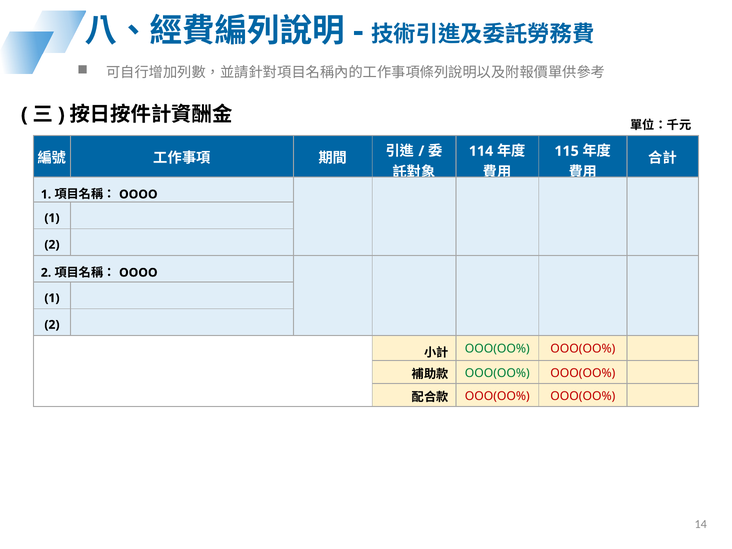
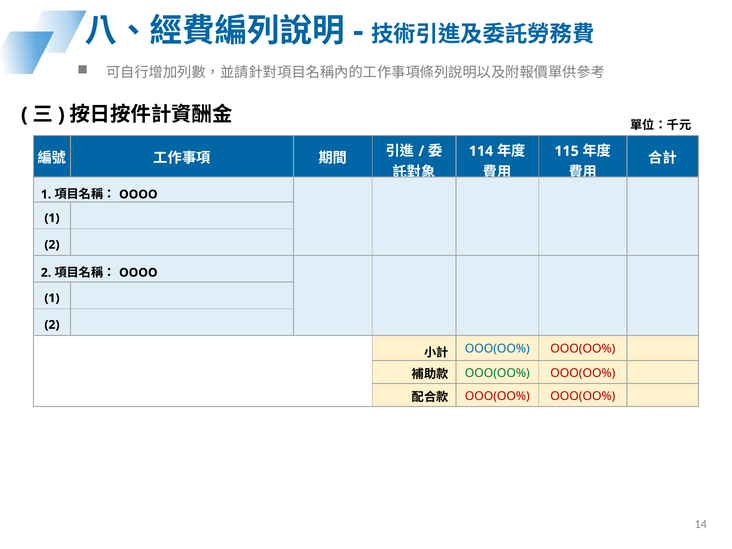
OOO(OO% at (497, 349) colour: green -> blue
